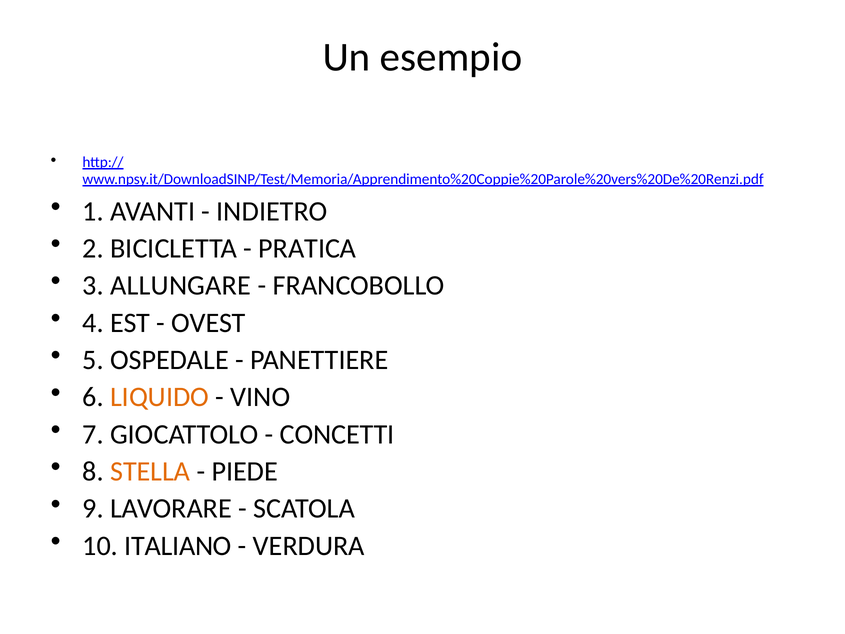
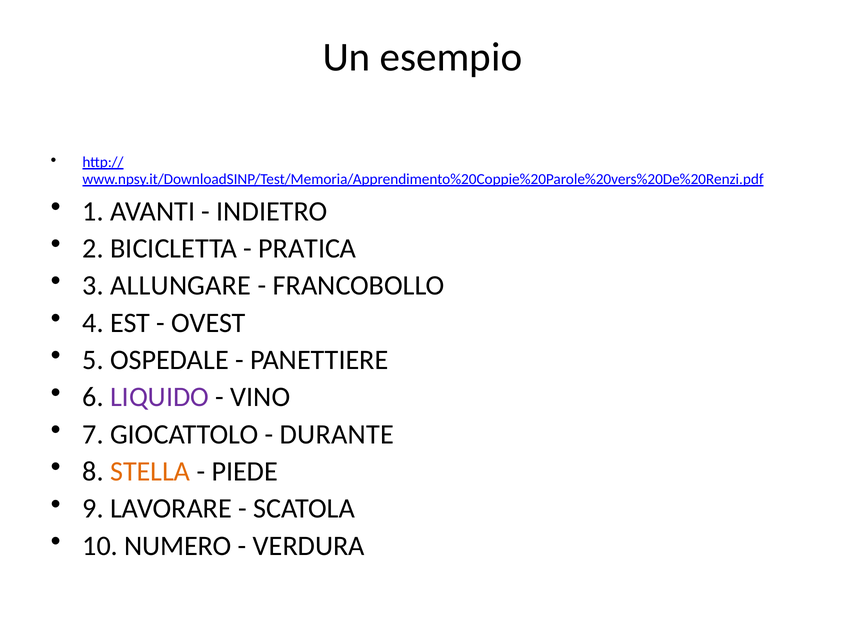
LIQUIDO colour: orange -> purple
CONCETTI: CONCETTI -> DURANTE
ITALIANO: ITALIANO -> NUMERO
